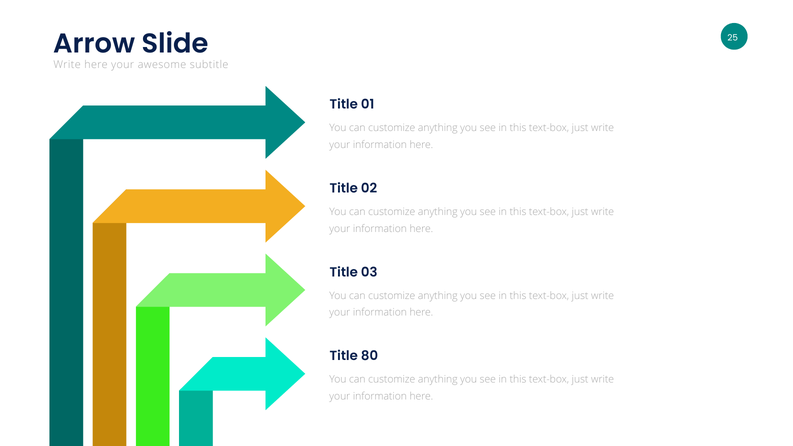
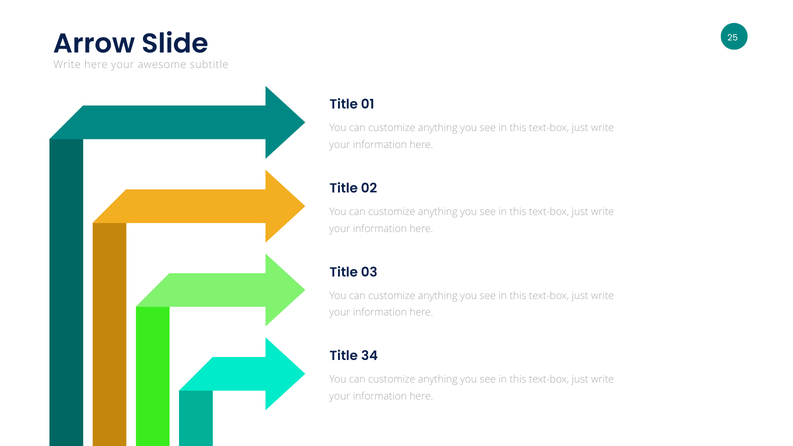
80: 80 -> 34
